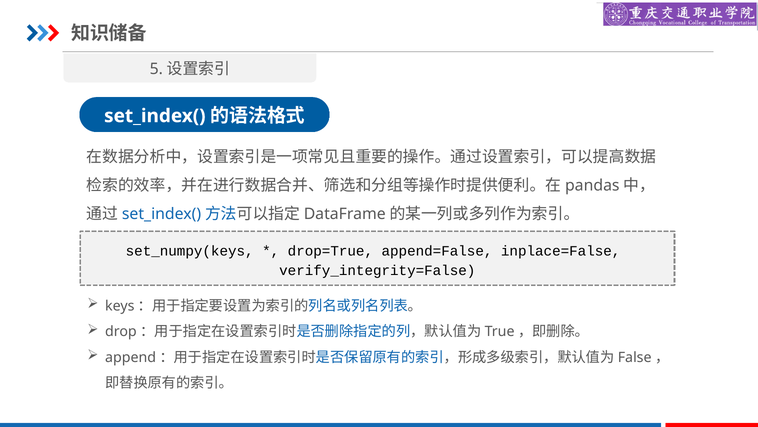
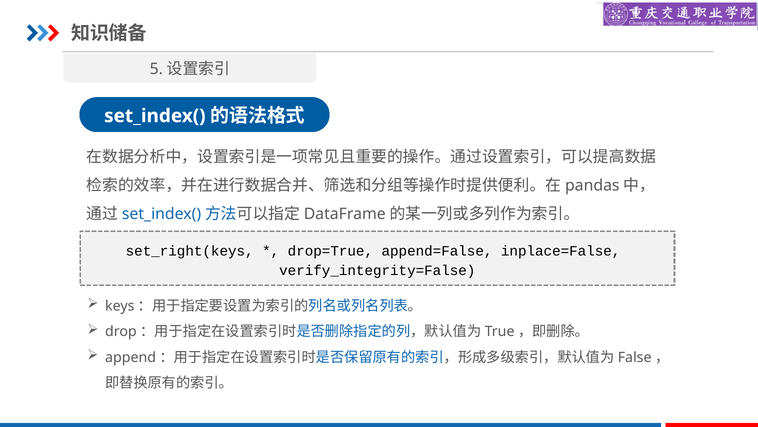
set_numpy(keys: set_numpy(keys -> set_right(keys
